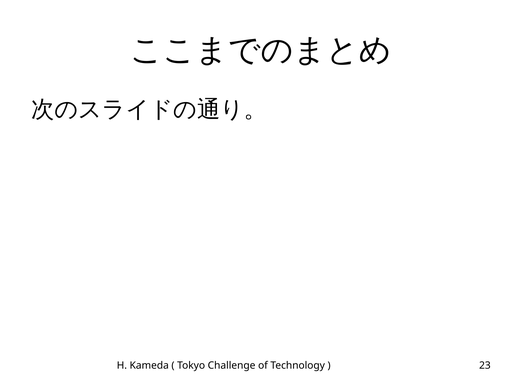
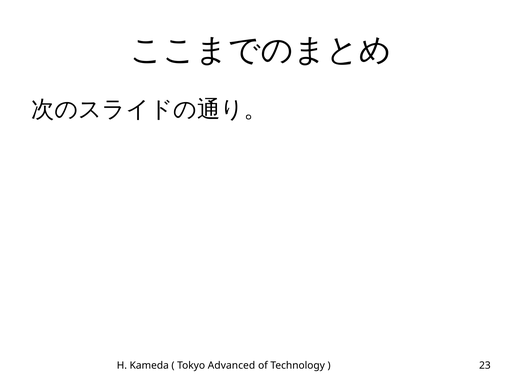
Challenge: Challenge -> Advanced
